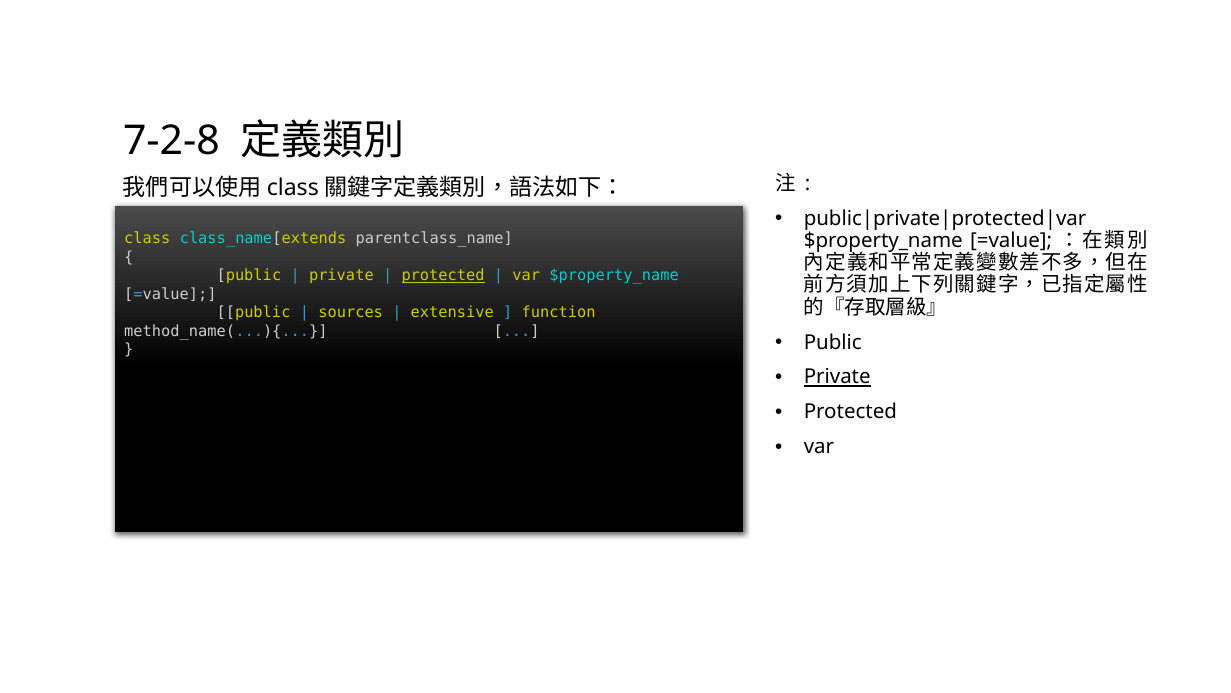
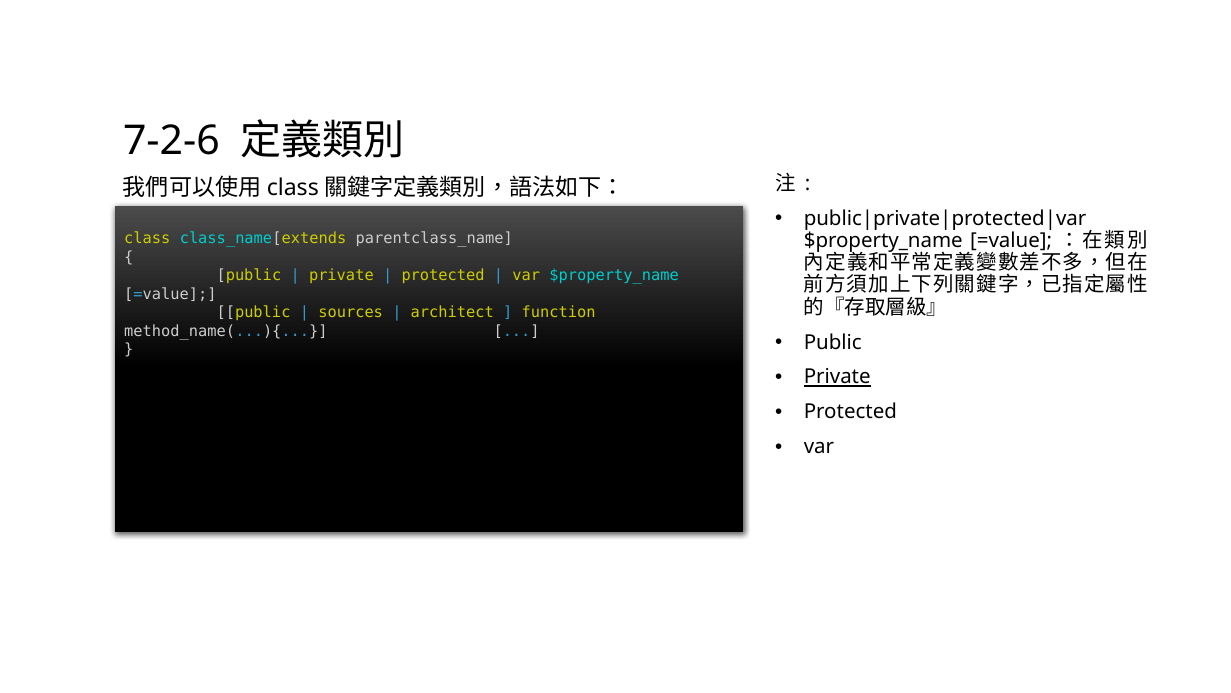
7-2-8: 7-2-8 -> 7-2-6
protected at (443, 276) underline: present -> none
extensive: extensive -> architect
